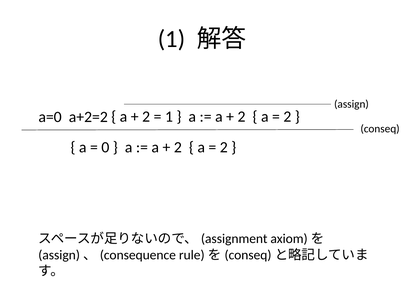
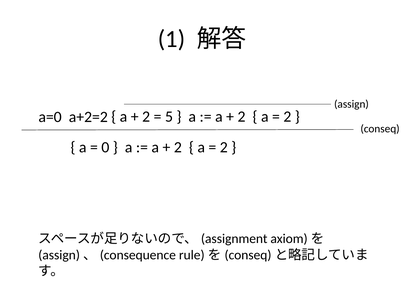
1 at (169, 117): 1 -> 5
